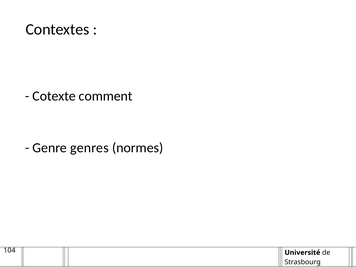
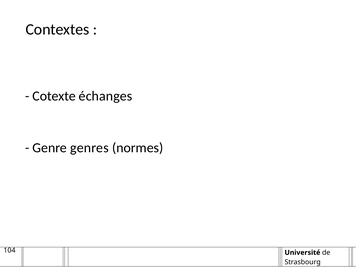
comment: comment -> échanges
